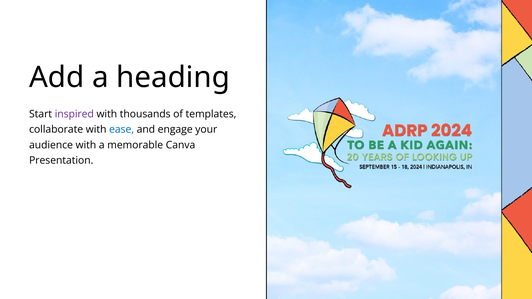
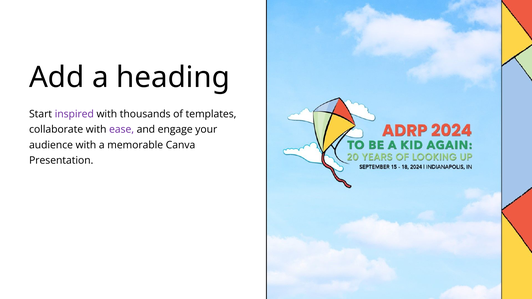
ease colour: blue -> purple
